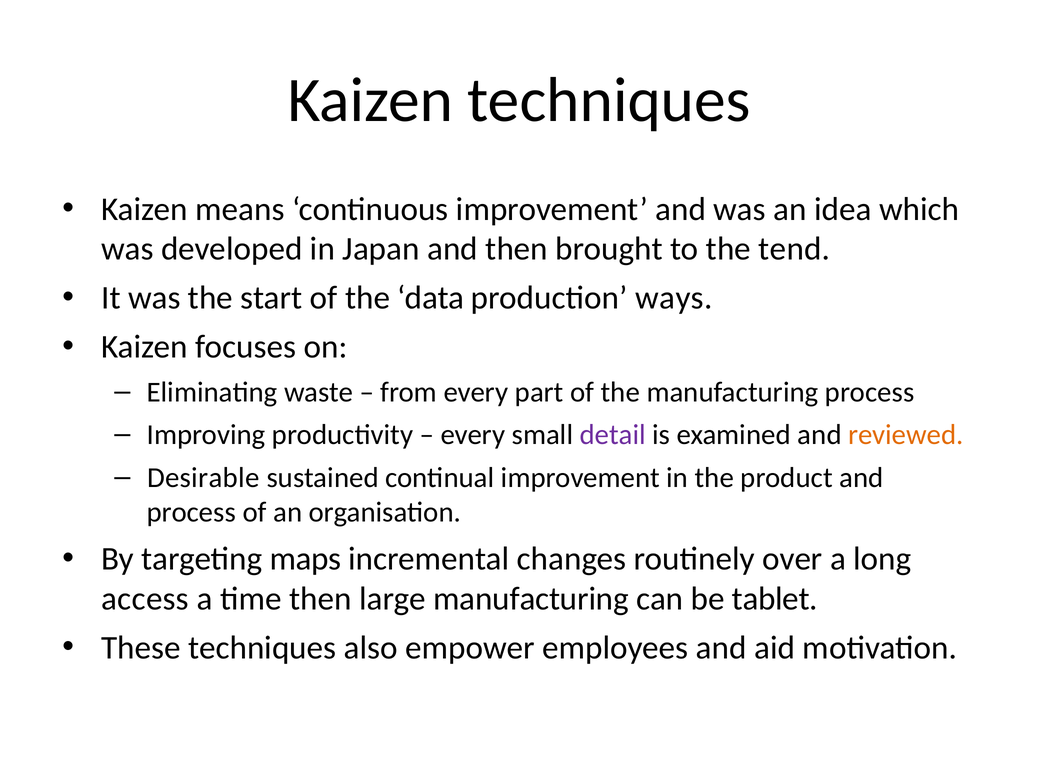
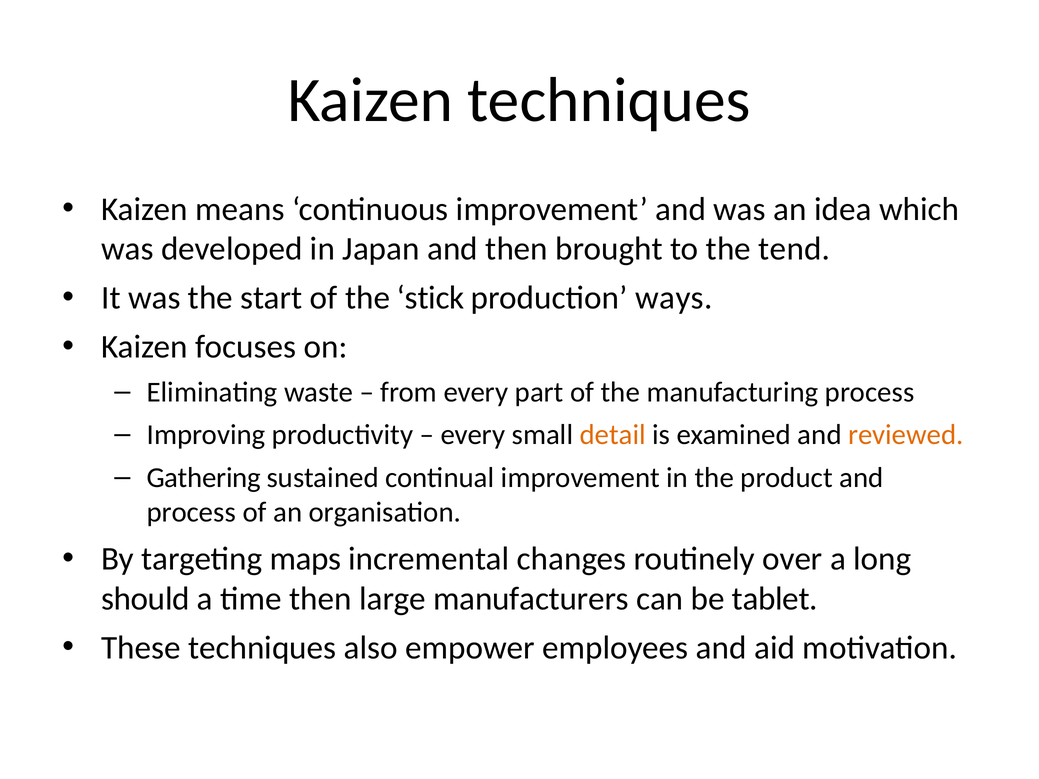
data: data -> stick
detail colour: purple -> orange
Desirable: Desirable -> Gathering
access: access -> should
large manufacturing: manufacturing -> manufacturers
